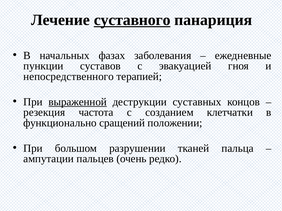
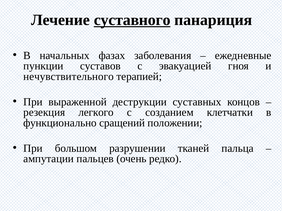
непосредственного: непосредственного -> нечувствительного
выраженной underline: present -> none
частота: частота -> легкого
